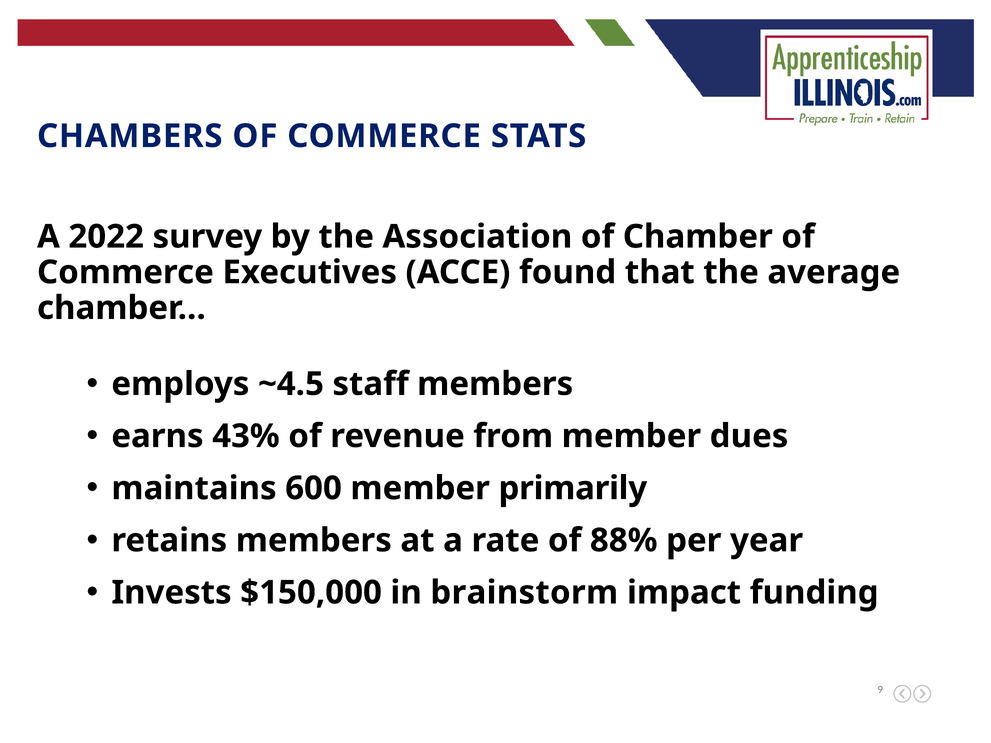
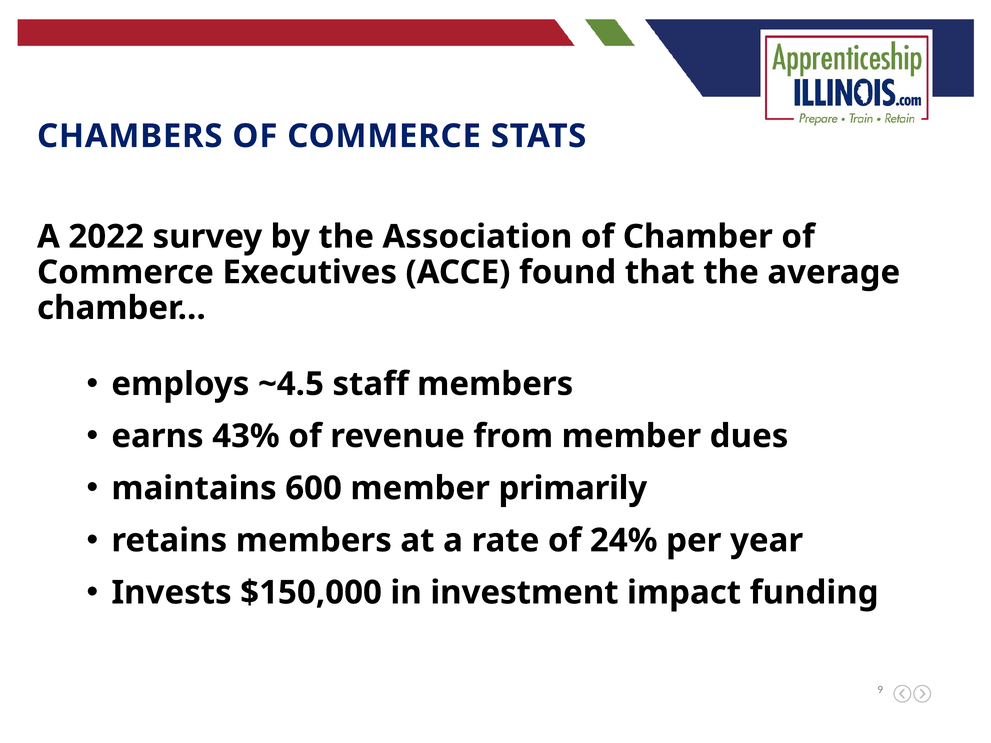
88%: 88% -> 24%
brainstorm: brainstorm -> investment
